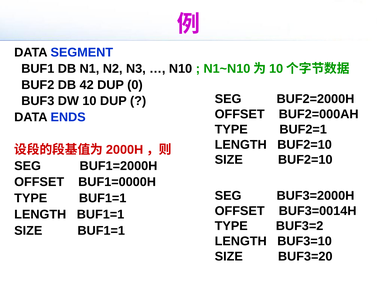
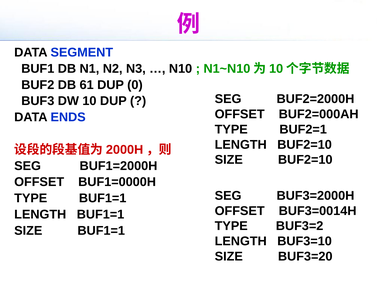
42: 42 -> 61
